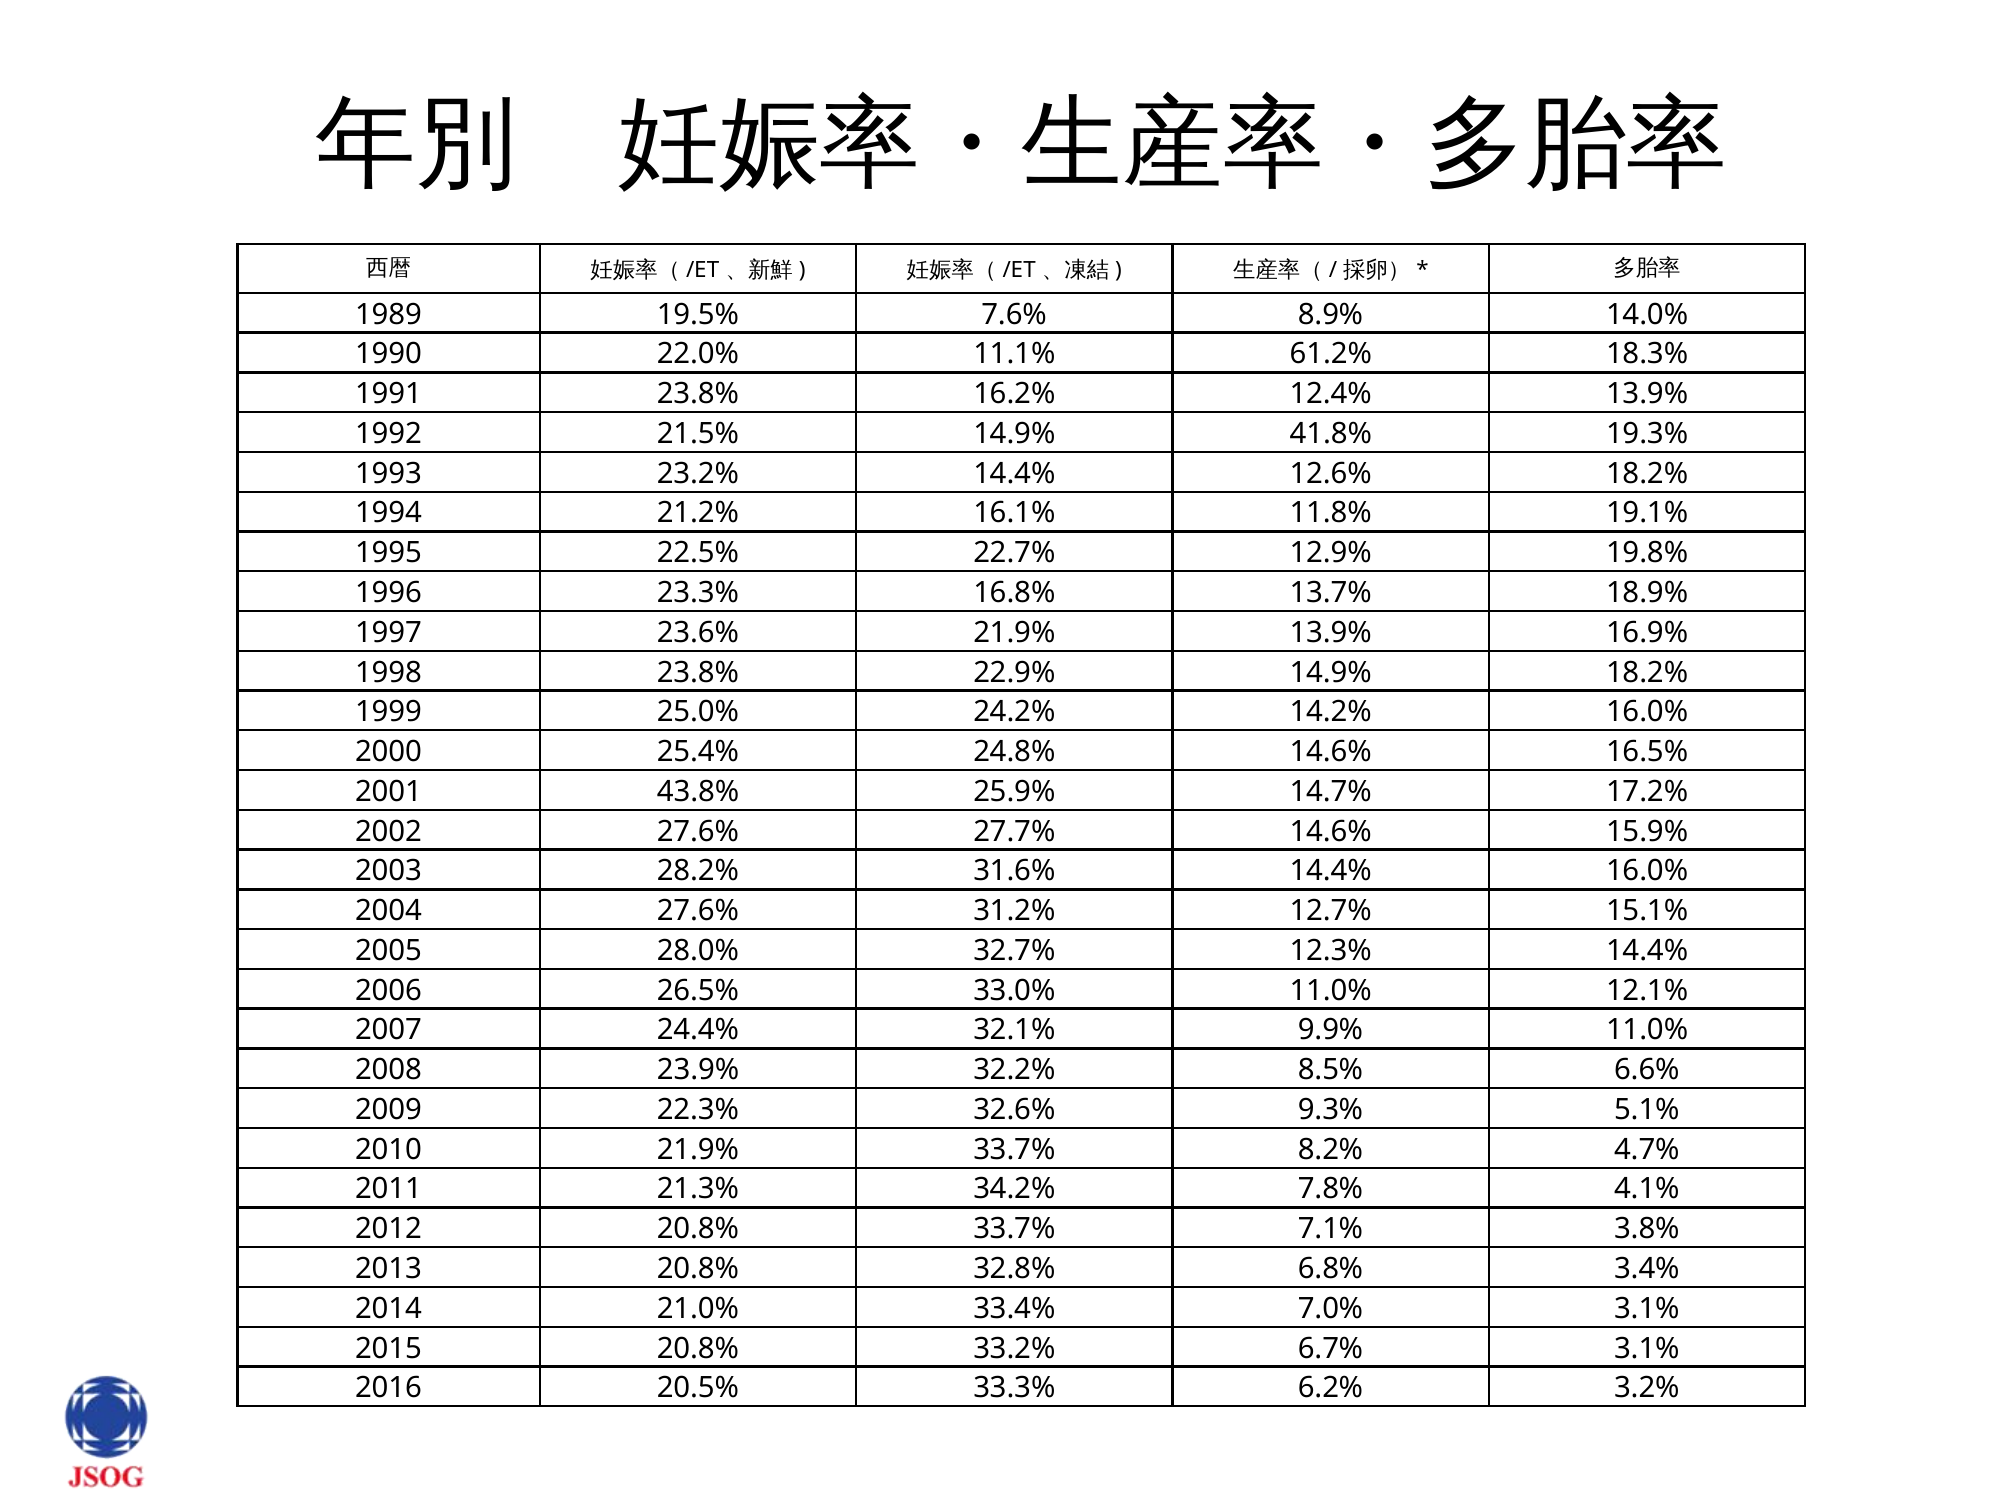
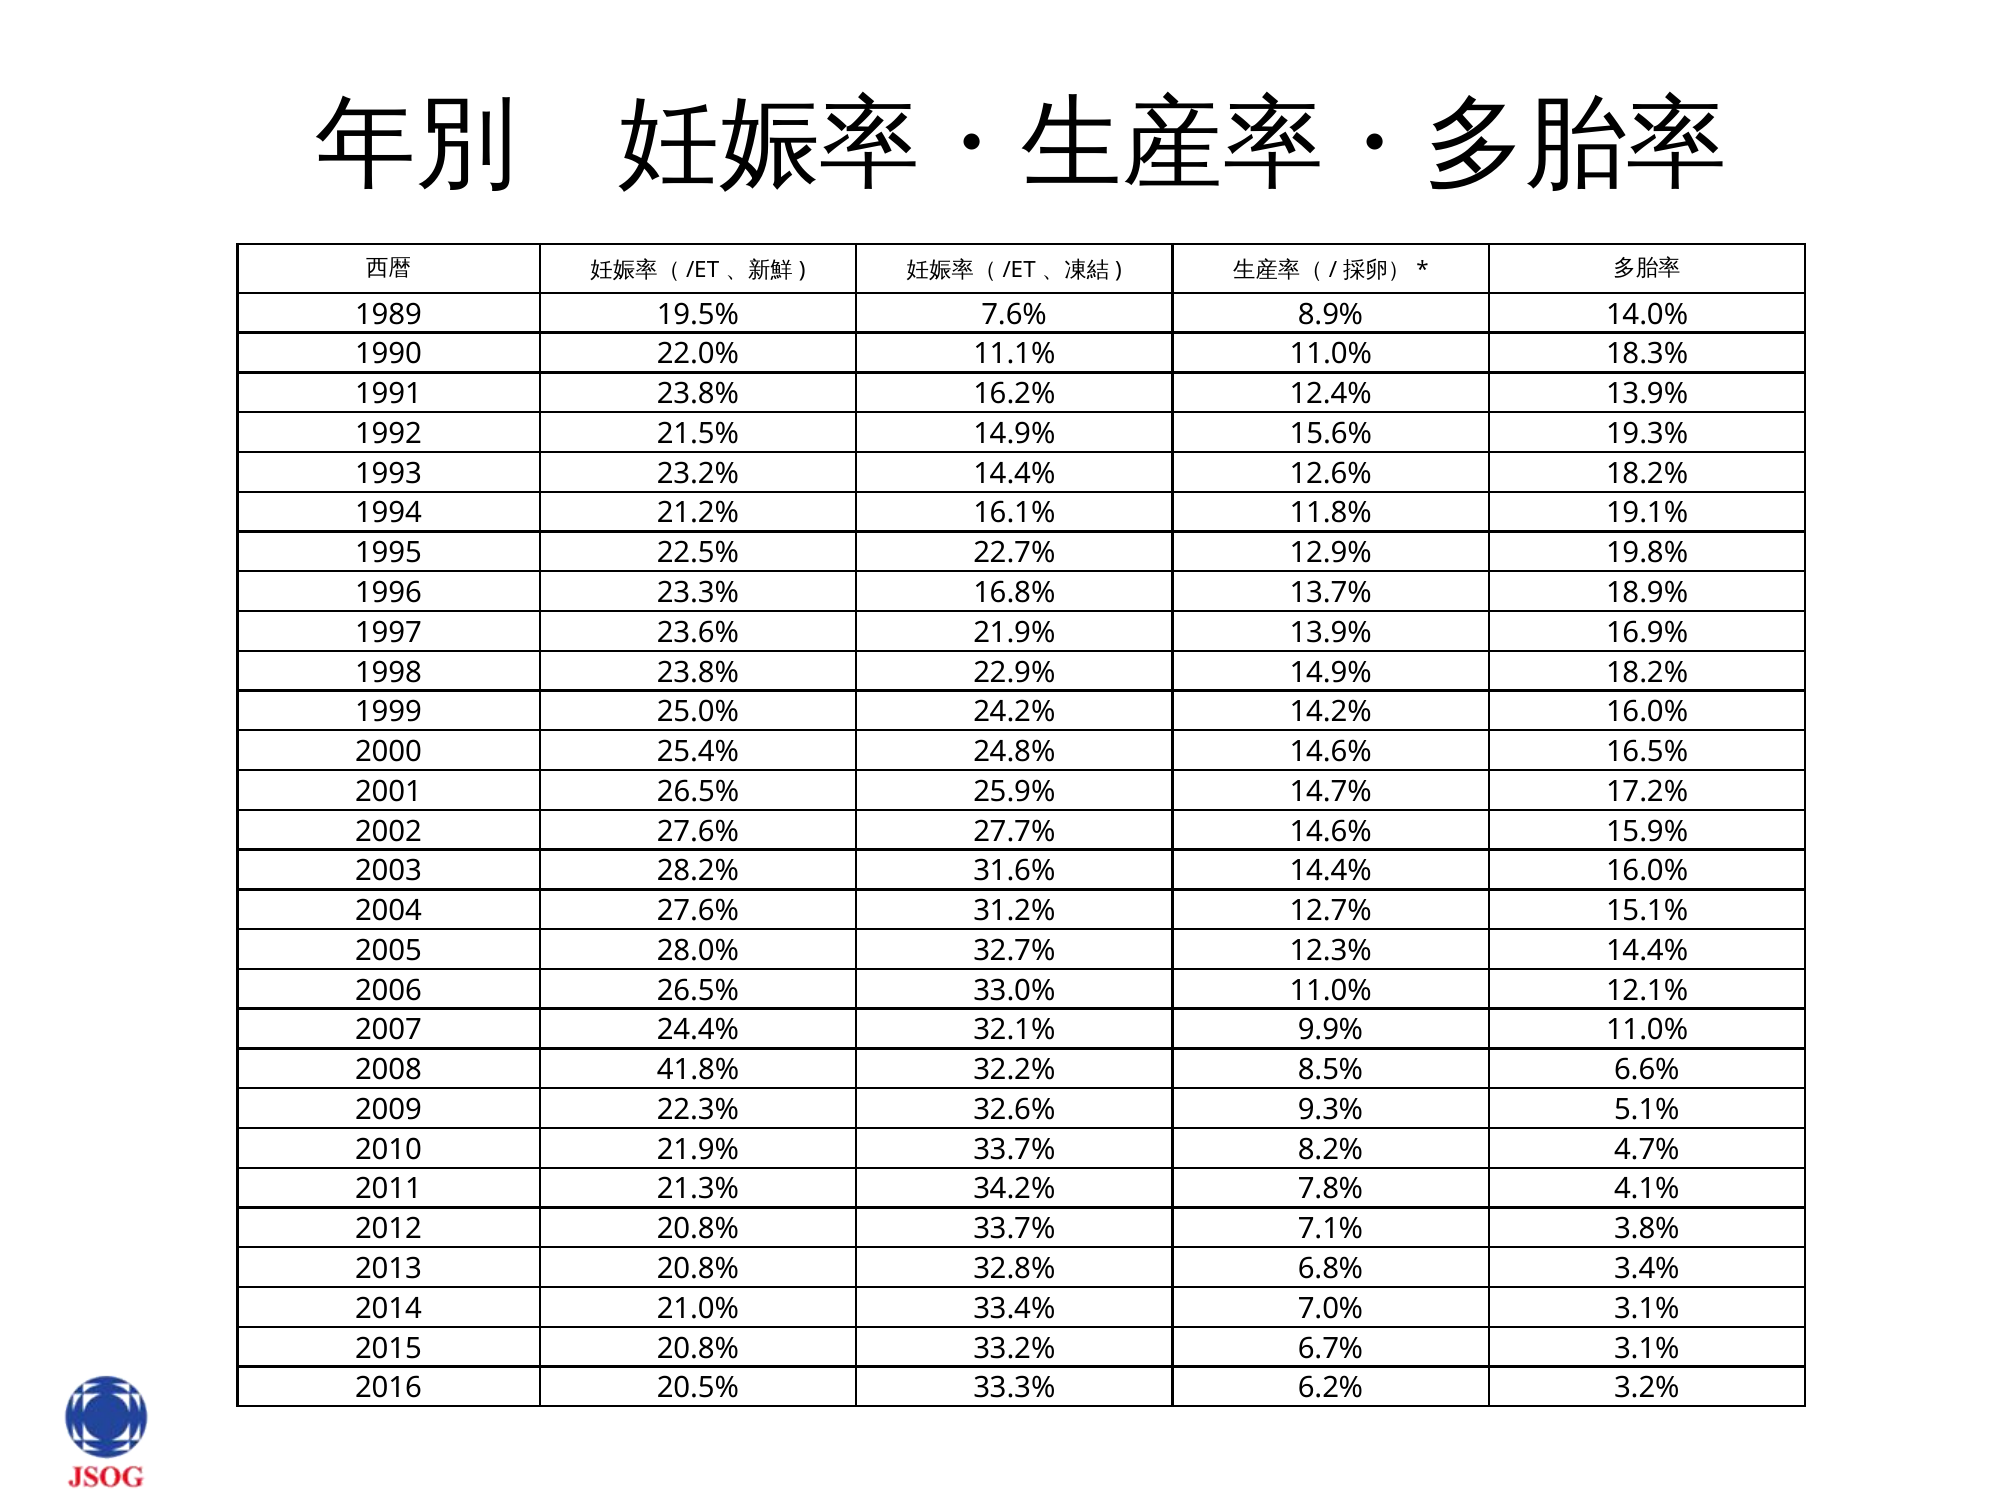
11.1% 61.2%: 61.2% -> 11.0%
41.8%: 41.8% -> 15.6%
2001 43.8%: 43.8% -> 26.5%
23.9%: 23.9% -> 41.8%
